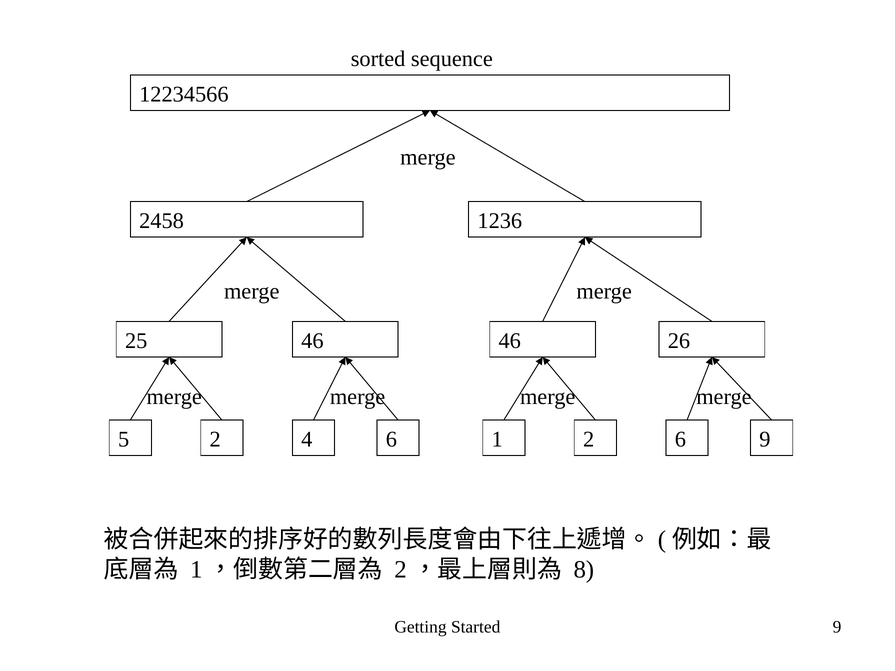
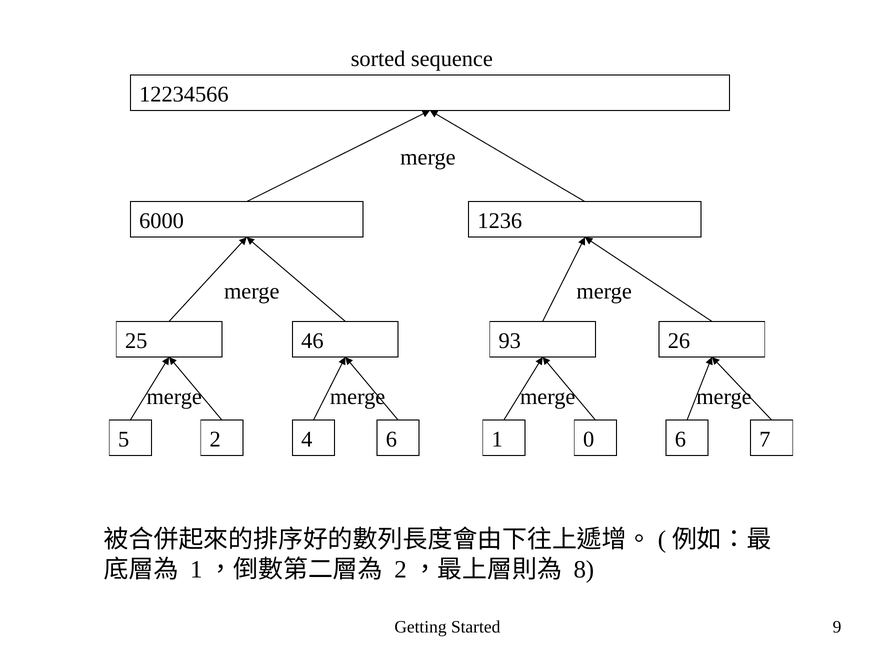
2458: 2458 -> 6000
46 46: 46 -> 93
1 2: 2 -> 0
6 9: 9 -> 7
